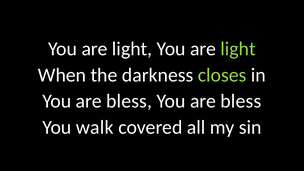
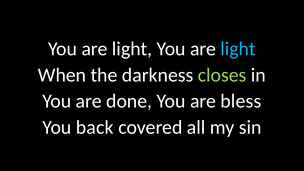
light at (238, 49) colour: light green -> light blue
bless at (129, 101): bless -> done
walk: walk -> back
